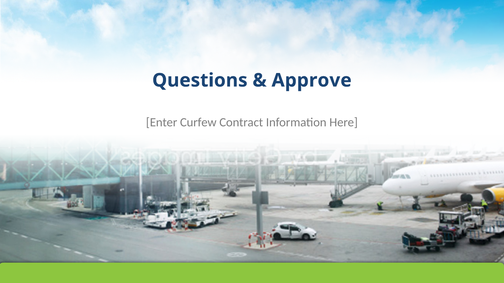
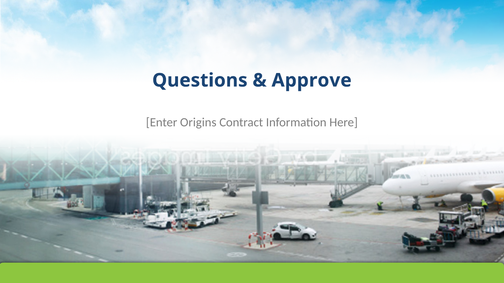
Curfew: Curfew -> Origins
